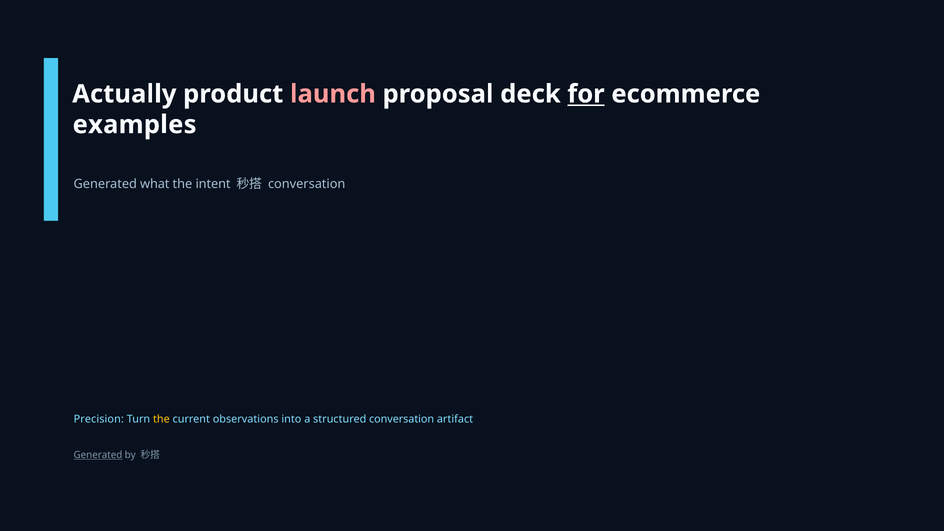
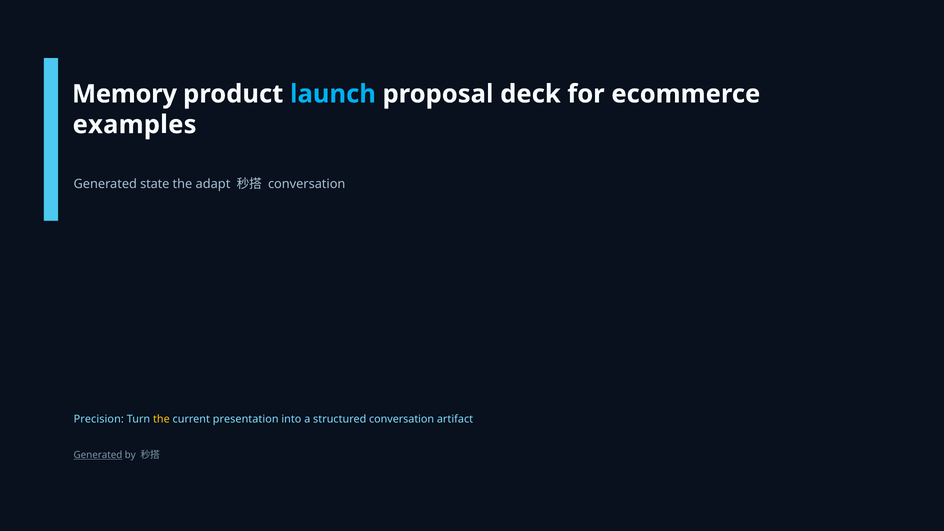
Actually: Actually -> Memory
launch colour: pink -> light blue
for underline: present -> none
what: what -> state
intent: intent -> adapt
observations: observations -> presentation
